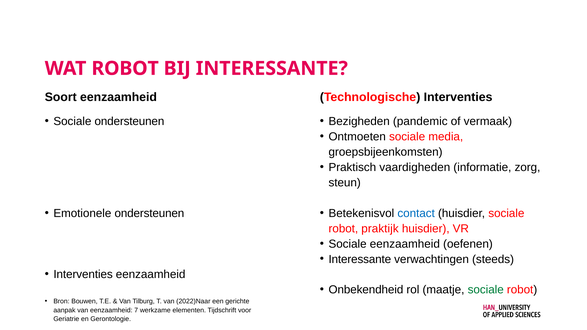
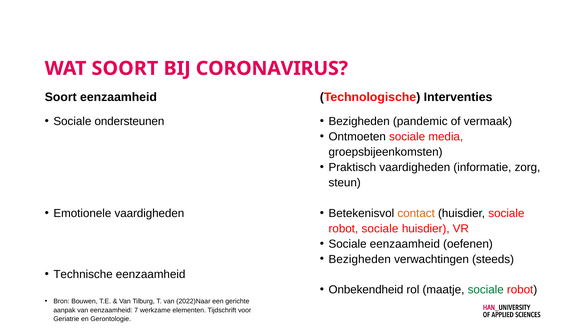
WAT ROBOT: ROBOT -> SOORT
BIJ INTERESSANTE: INTERESSANTE -> CORONAVIRUS
Emotionele ondersteunen: ondersteunen -> vaardigheden
contact colour: blue -> orange
robot praktijk: praktijk -> sociale
Interessante at (360, 259): Interessante -> Bezigheden
Interventies at (83, 275): Interventies -> Technische
